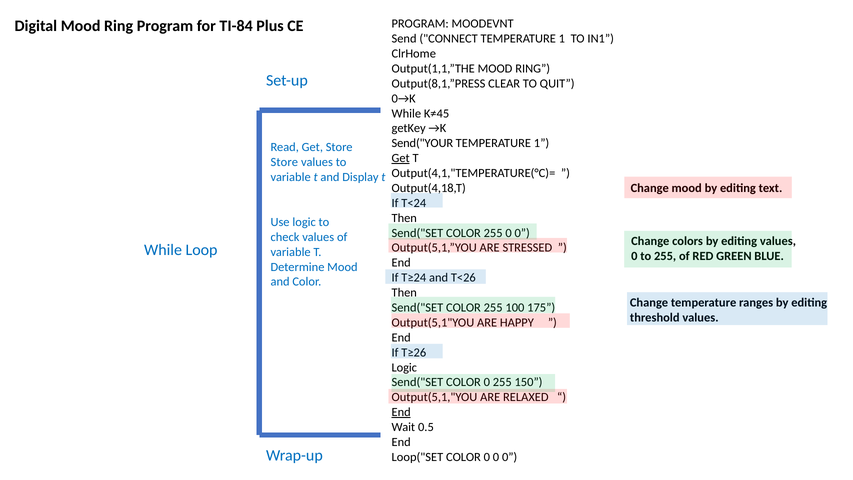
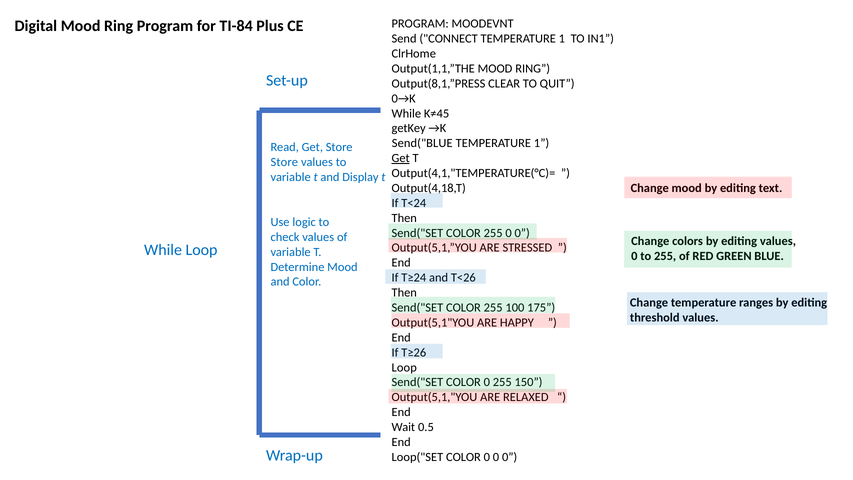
Send("YOUR: Send("YOUR -> Send("BLUE
Logic at (404, 367): Logic -> Loop
End at (401, 412) underline: present -> none
